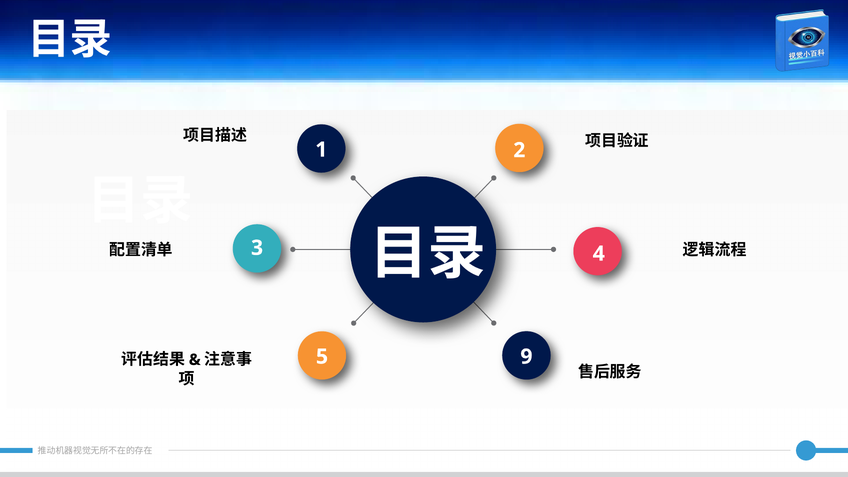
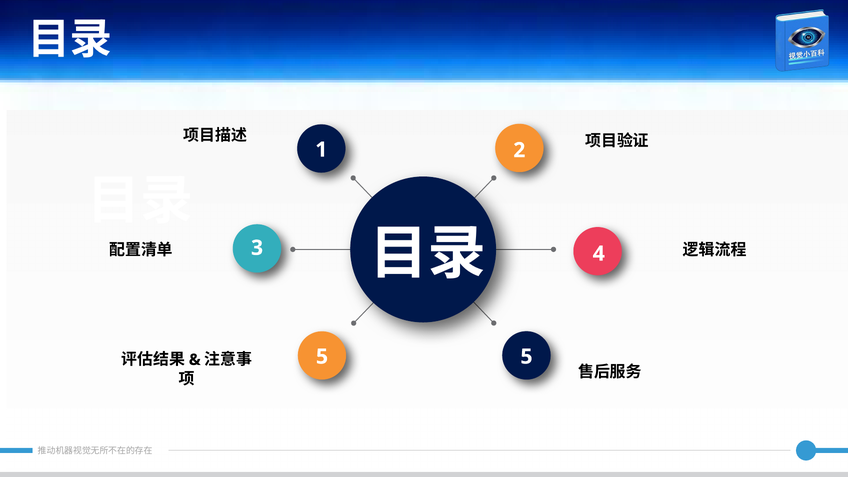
5 9: 9 -> 5
